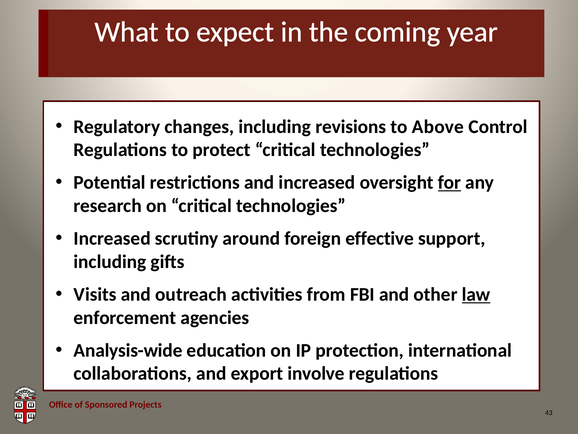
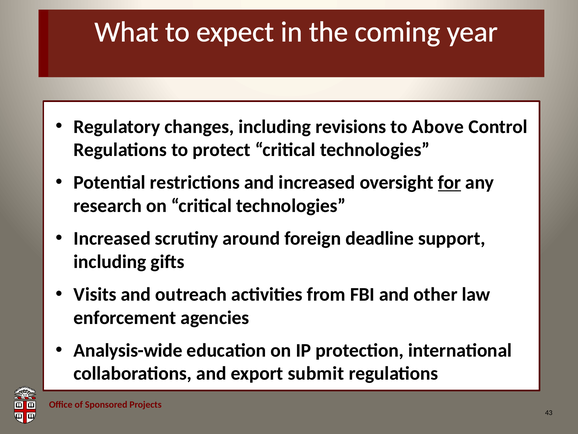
effective: effective -> deadline
law underline: present -> none
involve: involve -> submit
